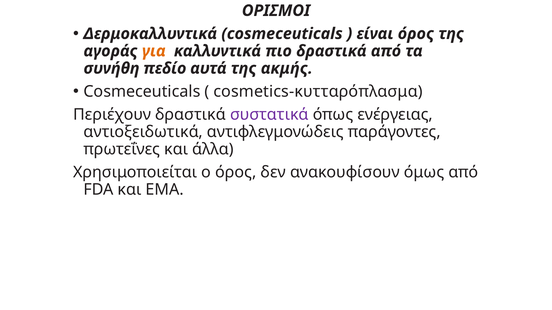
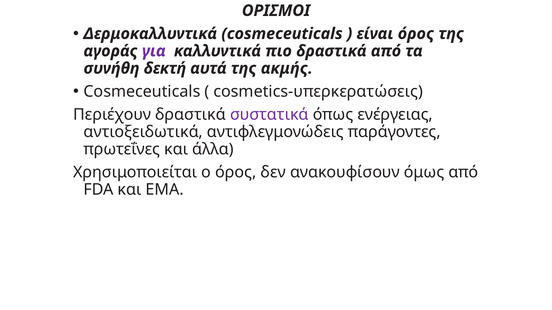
για colour: orange -> purple
πεδίο: πεδίο -> δεκτή
cosmetics-κυτταρόπλασμα: cosmetics-κυτταρόπλασμα -> cosmetics-υπερκερατώσεις
